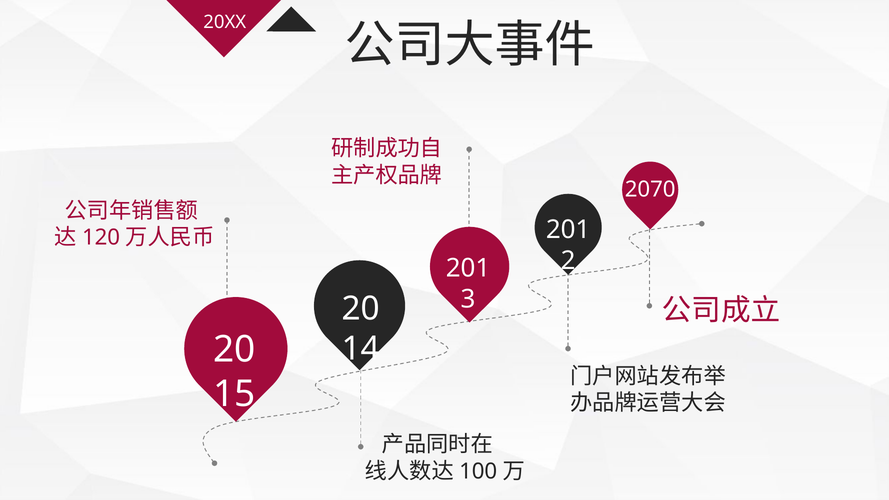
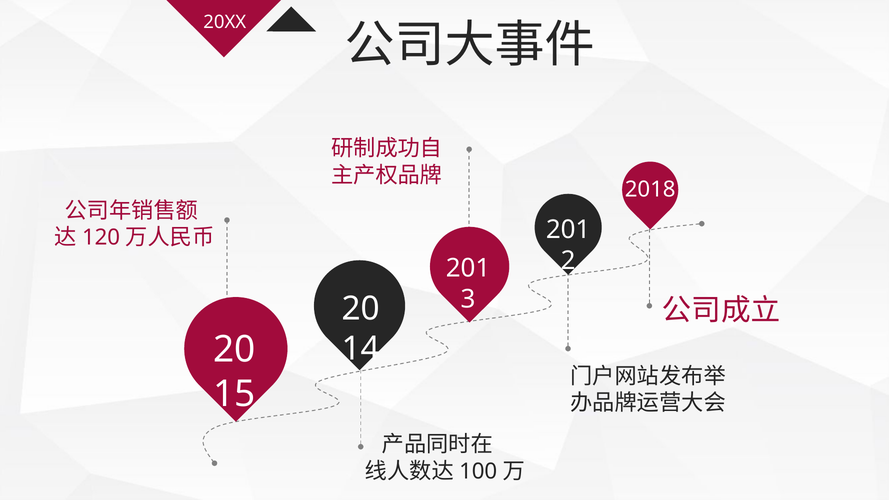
2070: 2070 -> 2018
